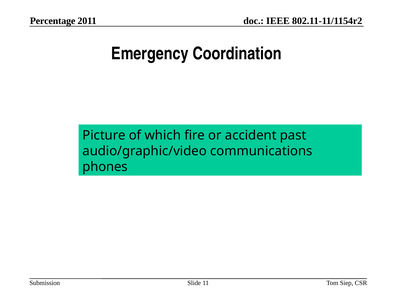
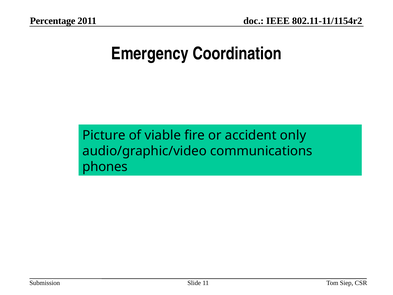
which: which -> viable
past: past -> only
